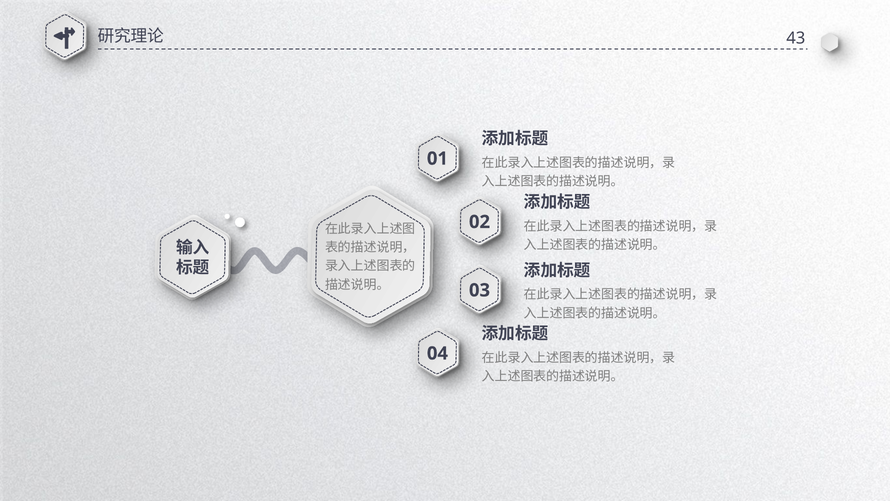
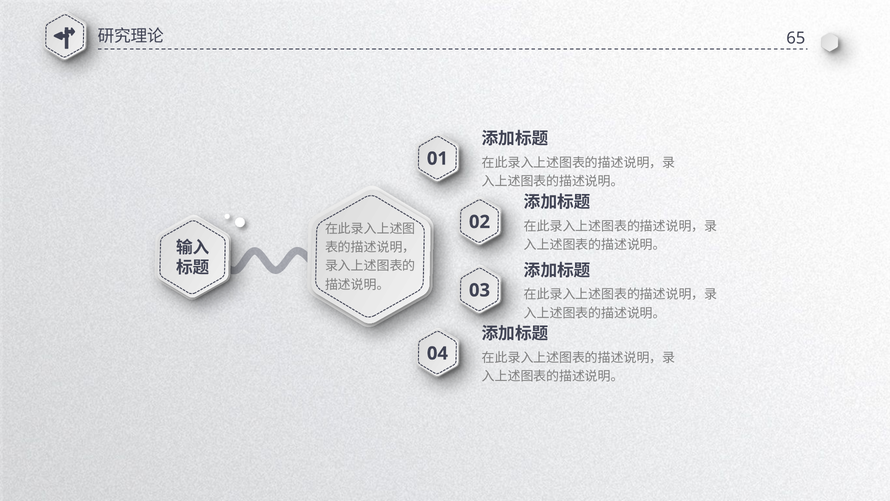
43: 43 -> 65
